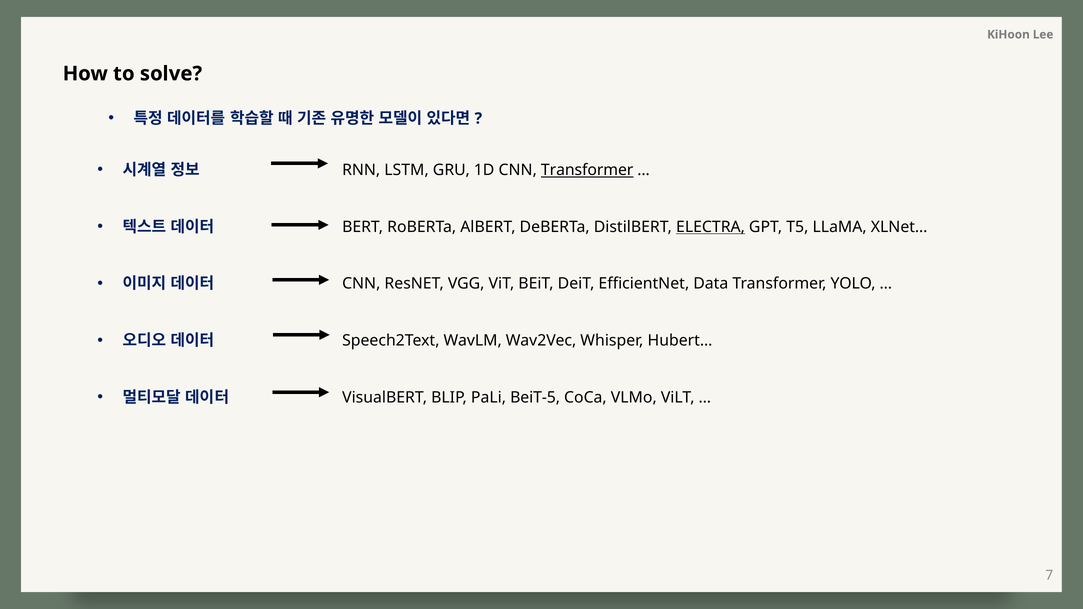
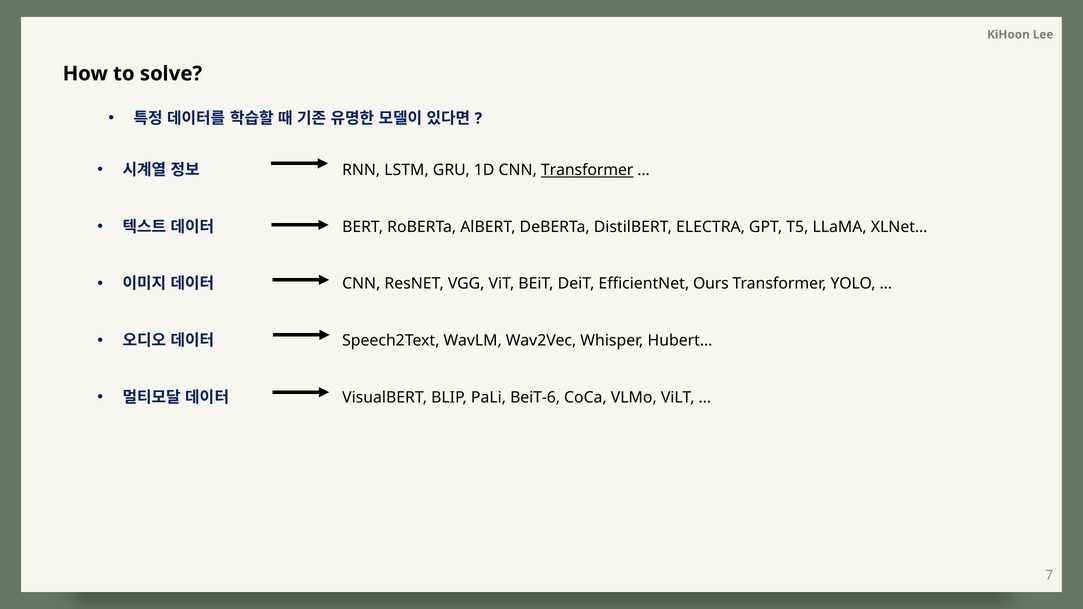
ELECTRA underline: present -> none
Data: Data -> Ours
BeiT-5: BeiT-5 -> BeiT-6
